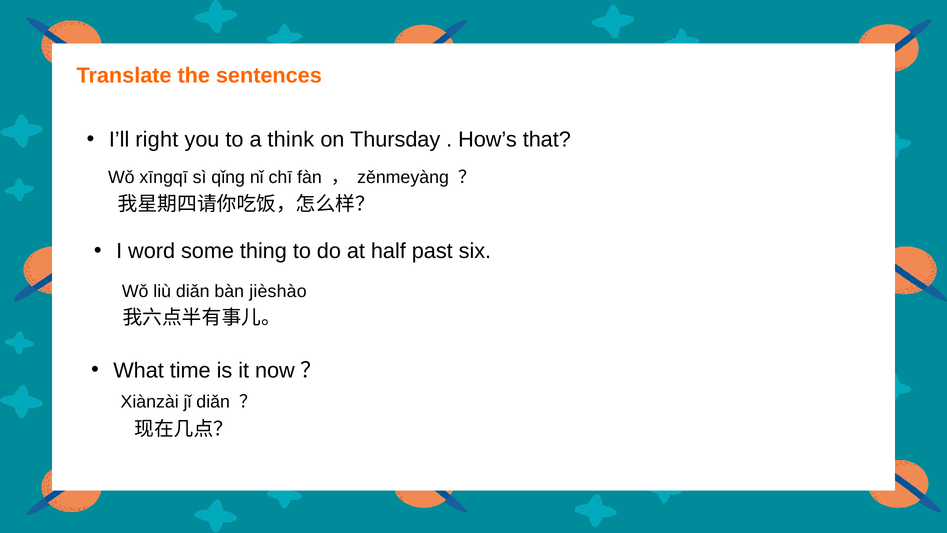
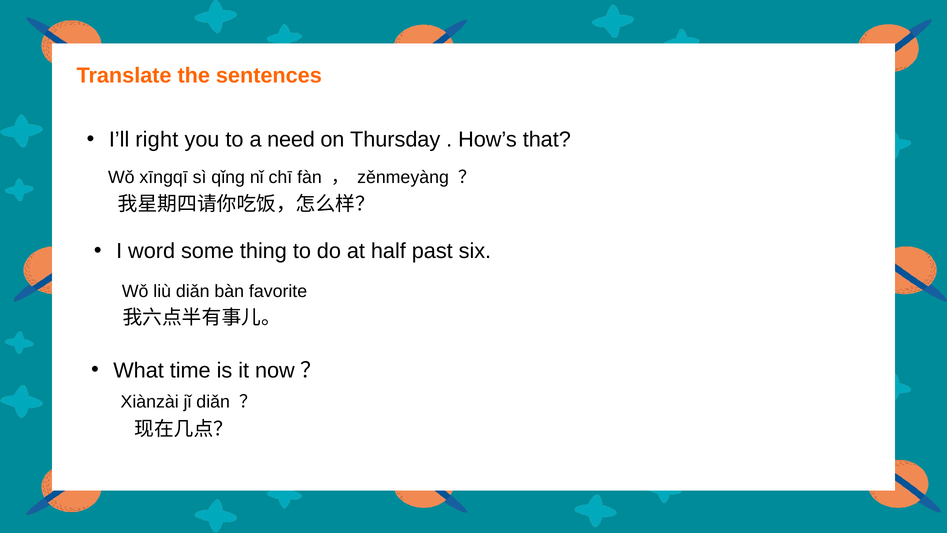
think: think -> need
jièshào: jièshào -> favorite
